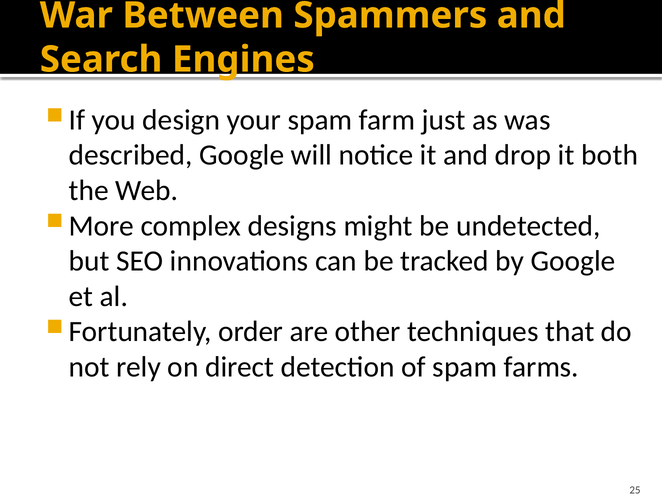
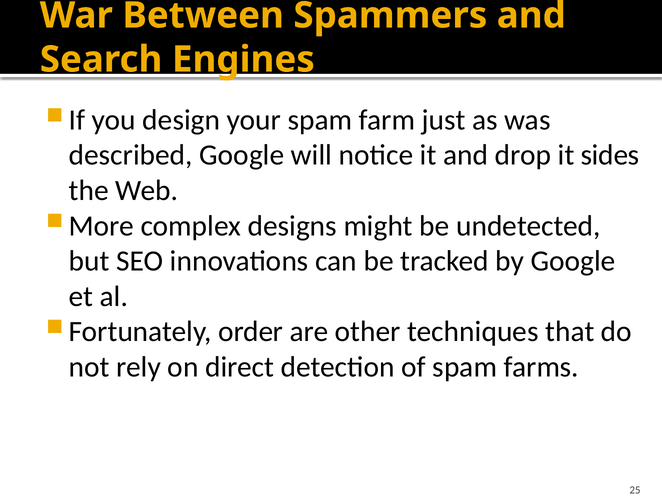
both: both -> sides
